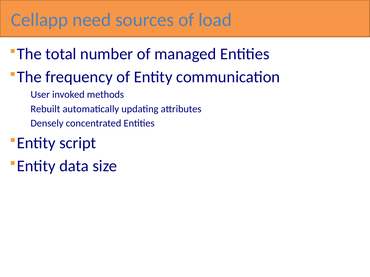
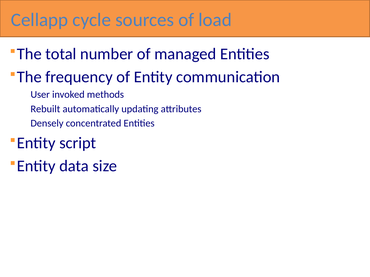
need: need -> cycle
